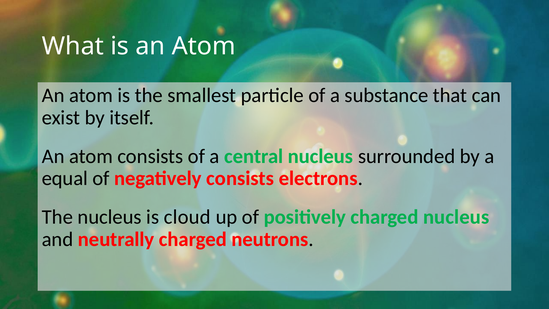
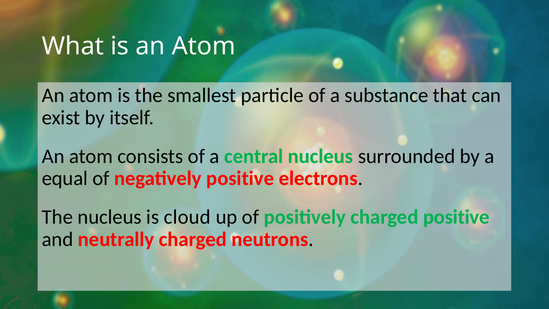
negatively consists: consists -> positive
charged nucleus: nucleus -> positive
